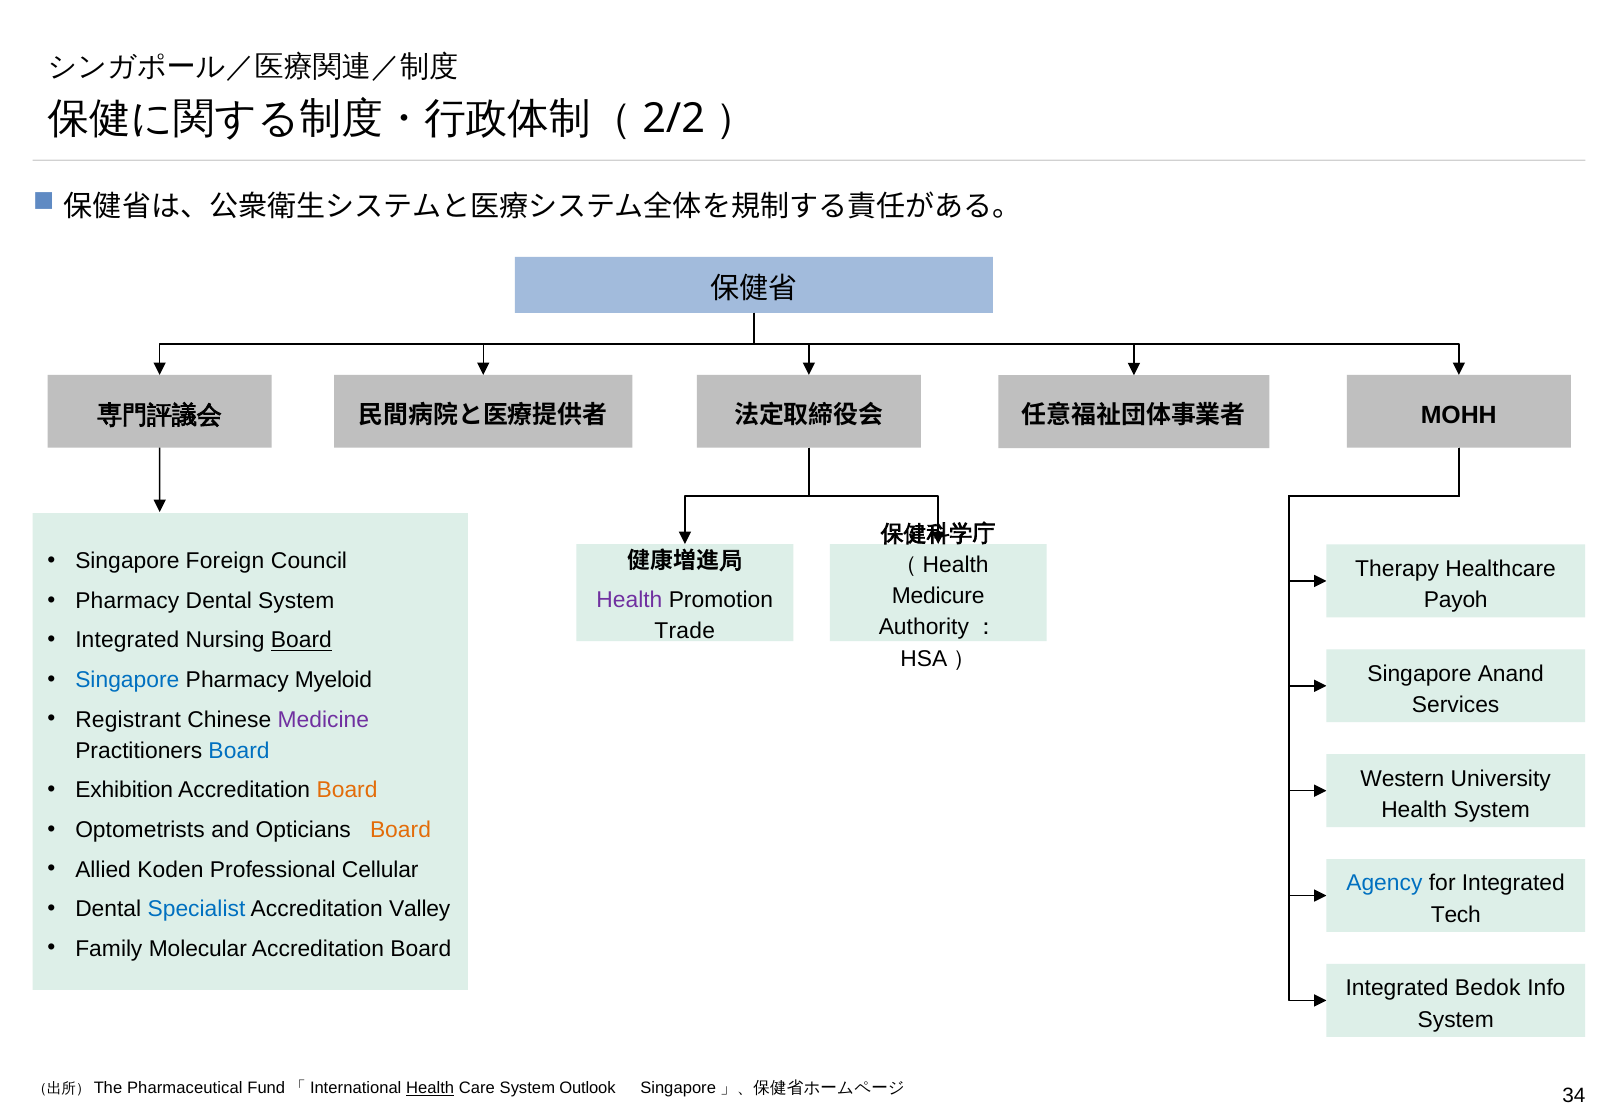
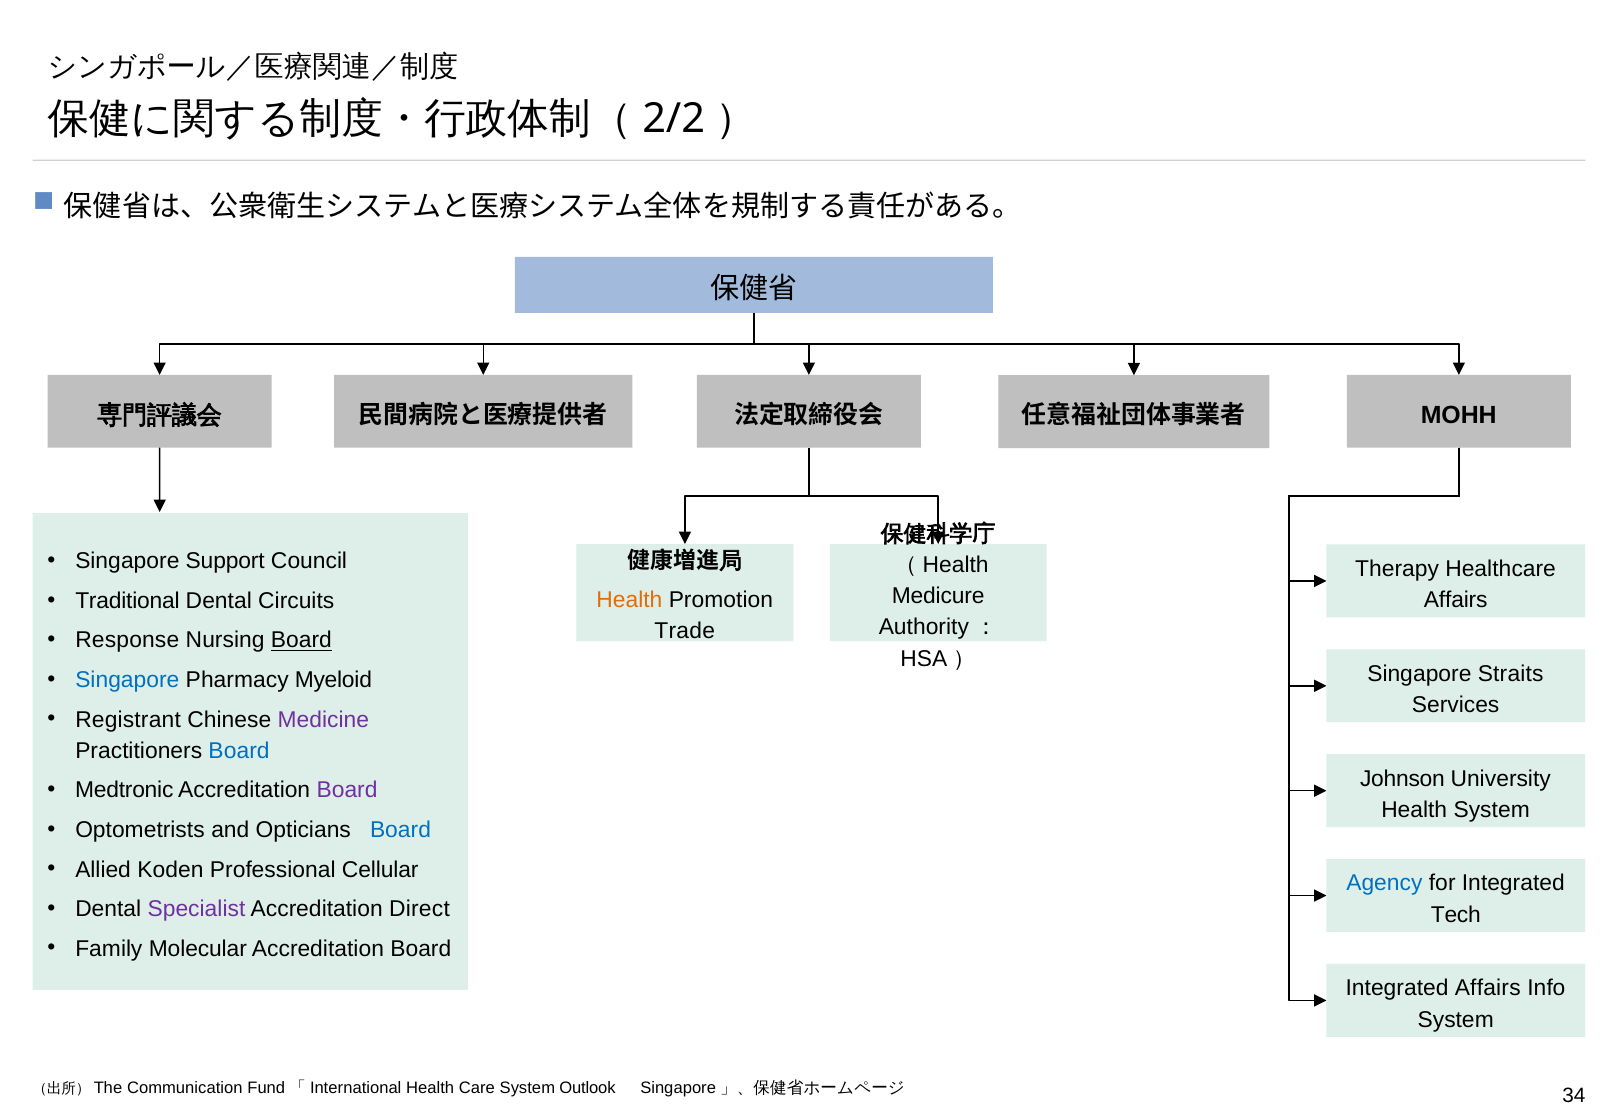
Foreign: Foreign -> Support
Pharmacy at (127, 601): Pharmacy -> Traditional
Dental System: System -> Circuits
Health at (629, 600) colour: purple -> orange
Payoh at (1456, 600): Payoh -> Affairs
Integrated at (127, 641): Integrated -> Response
Anand: Anand -> Straits
Western: Western -> Johnson
Exhibition: Exhibition -> Medtronic
Board at (347, 790) colour: orange -> purple
Board at (400, 830) colour: orange -> blue
Specialist colour: blue -> purple
Valley: Valley -> Direct
Integrated Bedok: Bedok -> Affairs
Pharmaceutical: Pharmaceutical -> Communication
Health at (430, 1089) underline: present -> none
